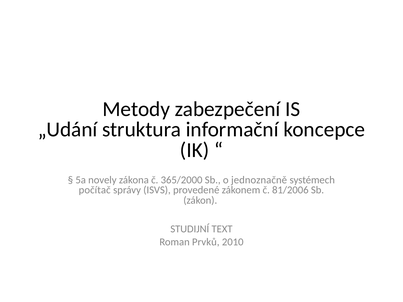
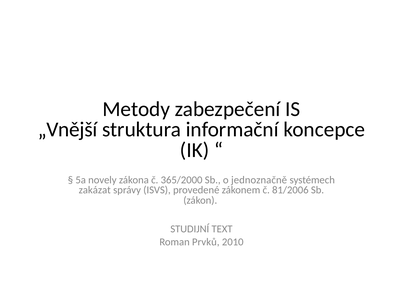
„Udání: „Udání -> „Vnější
počítač: počítač -> zakázat
